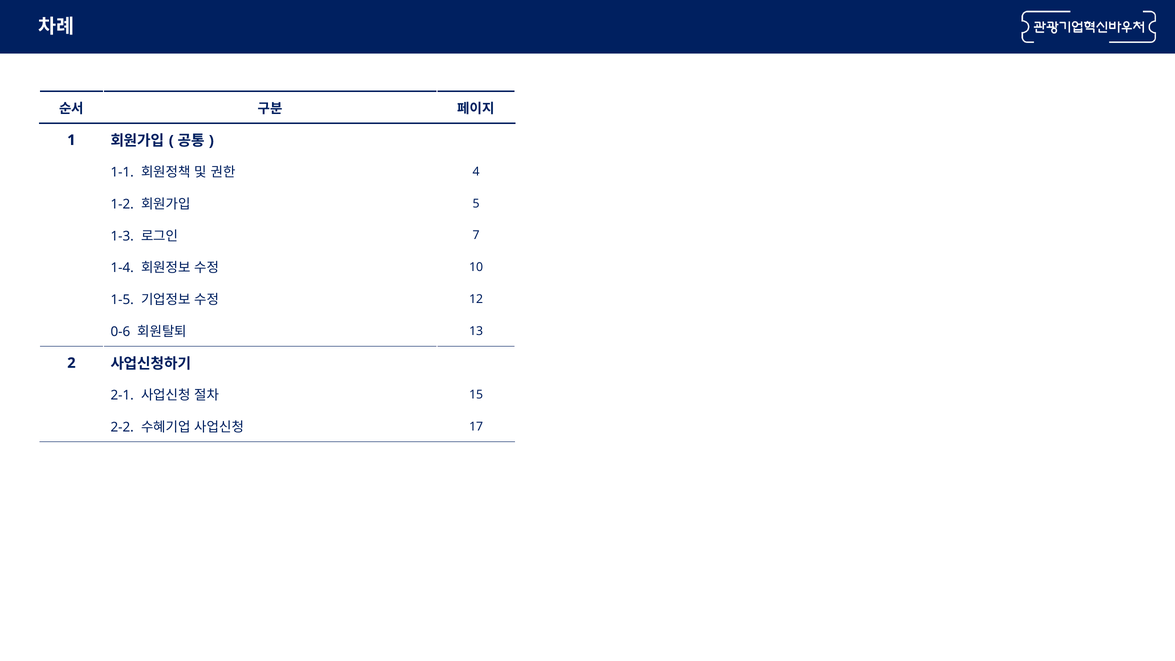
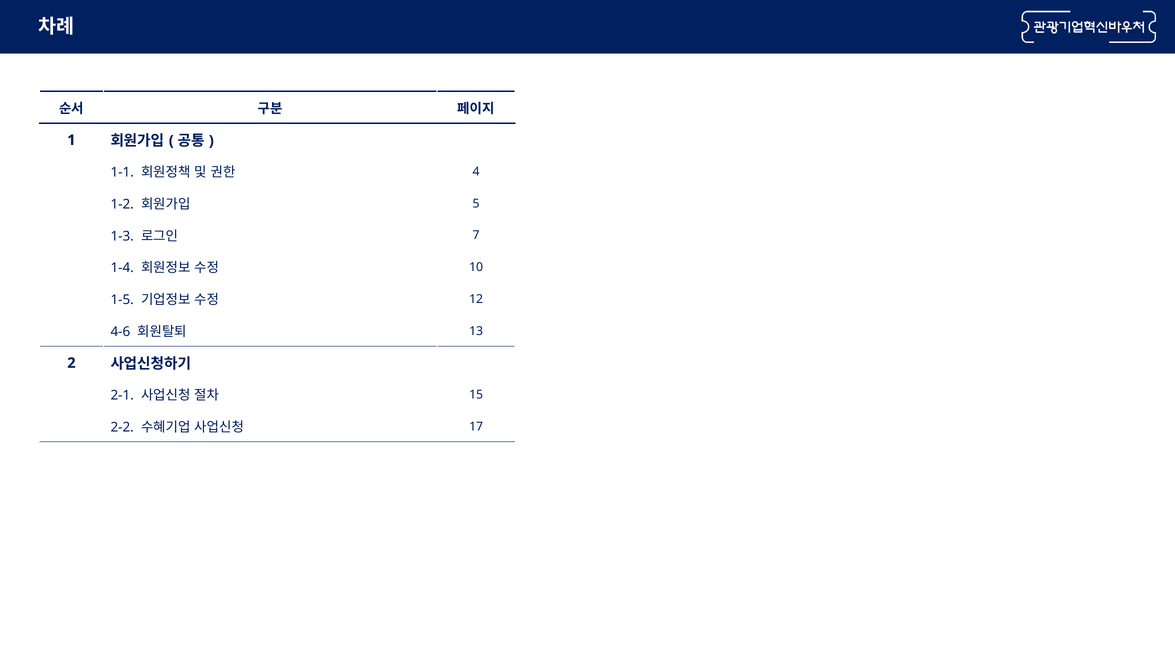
0-6: 0-6 -> 4-6
